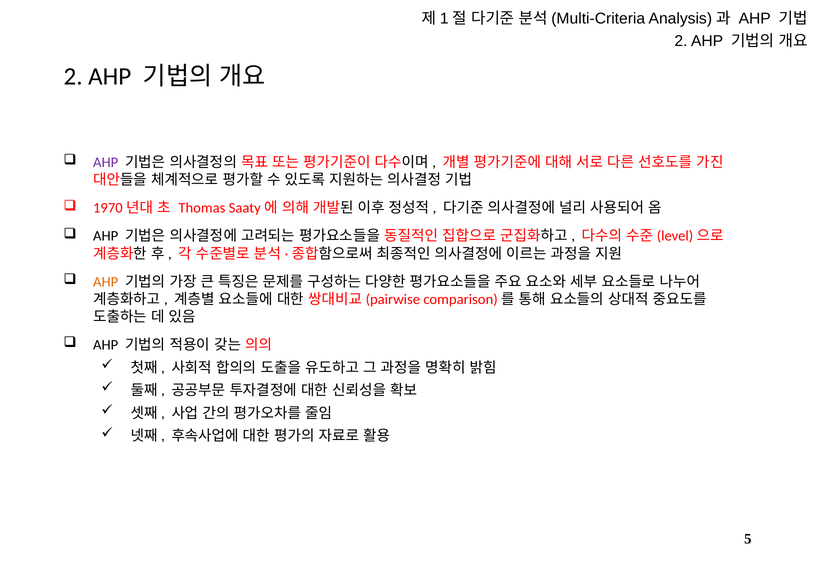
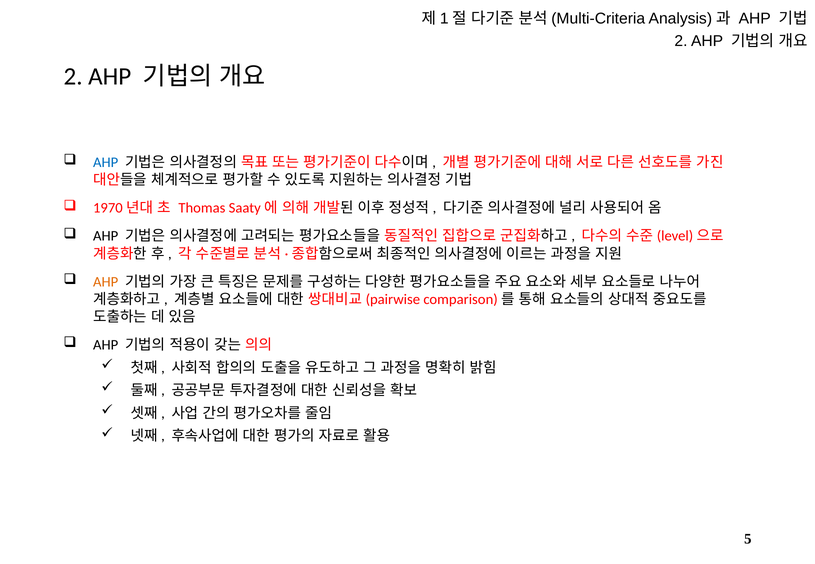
AHP at (106, 163) colour: purple -> blue
